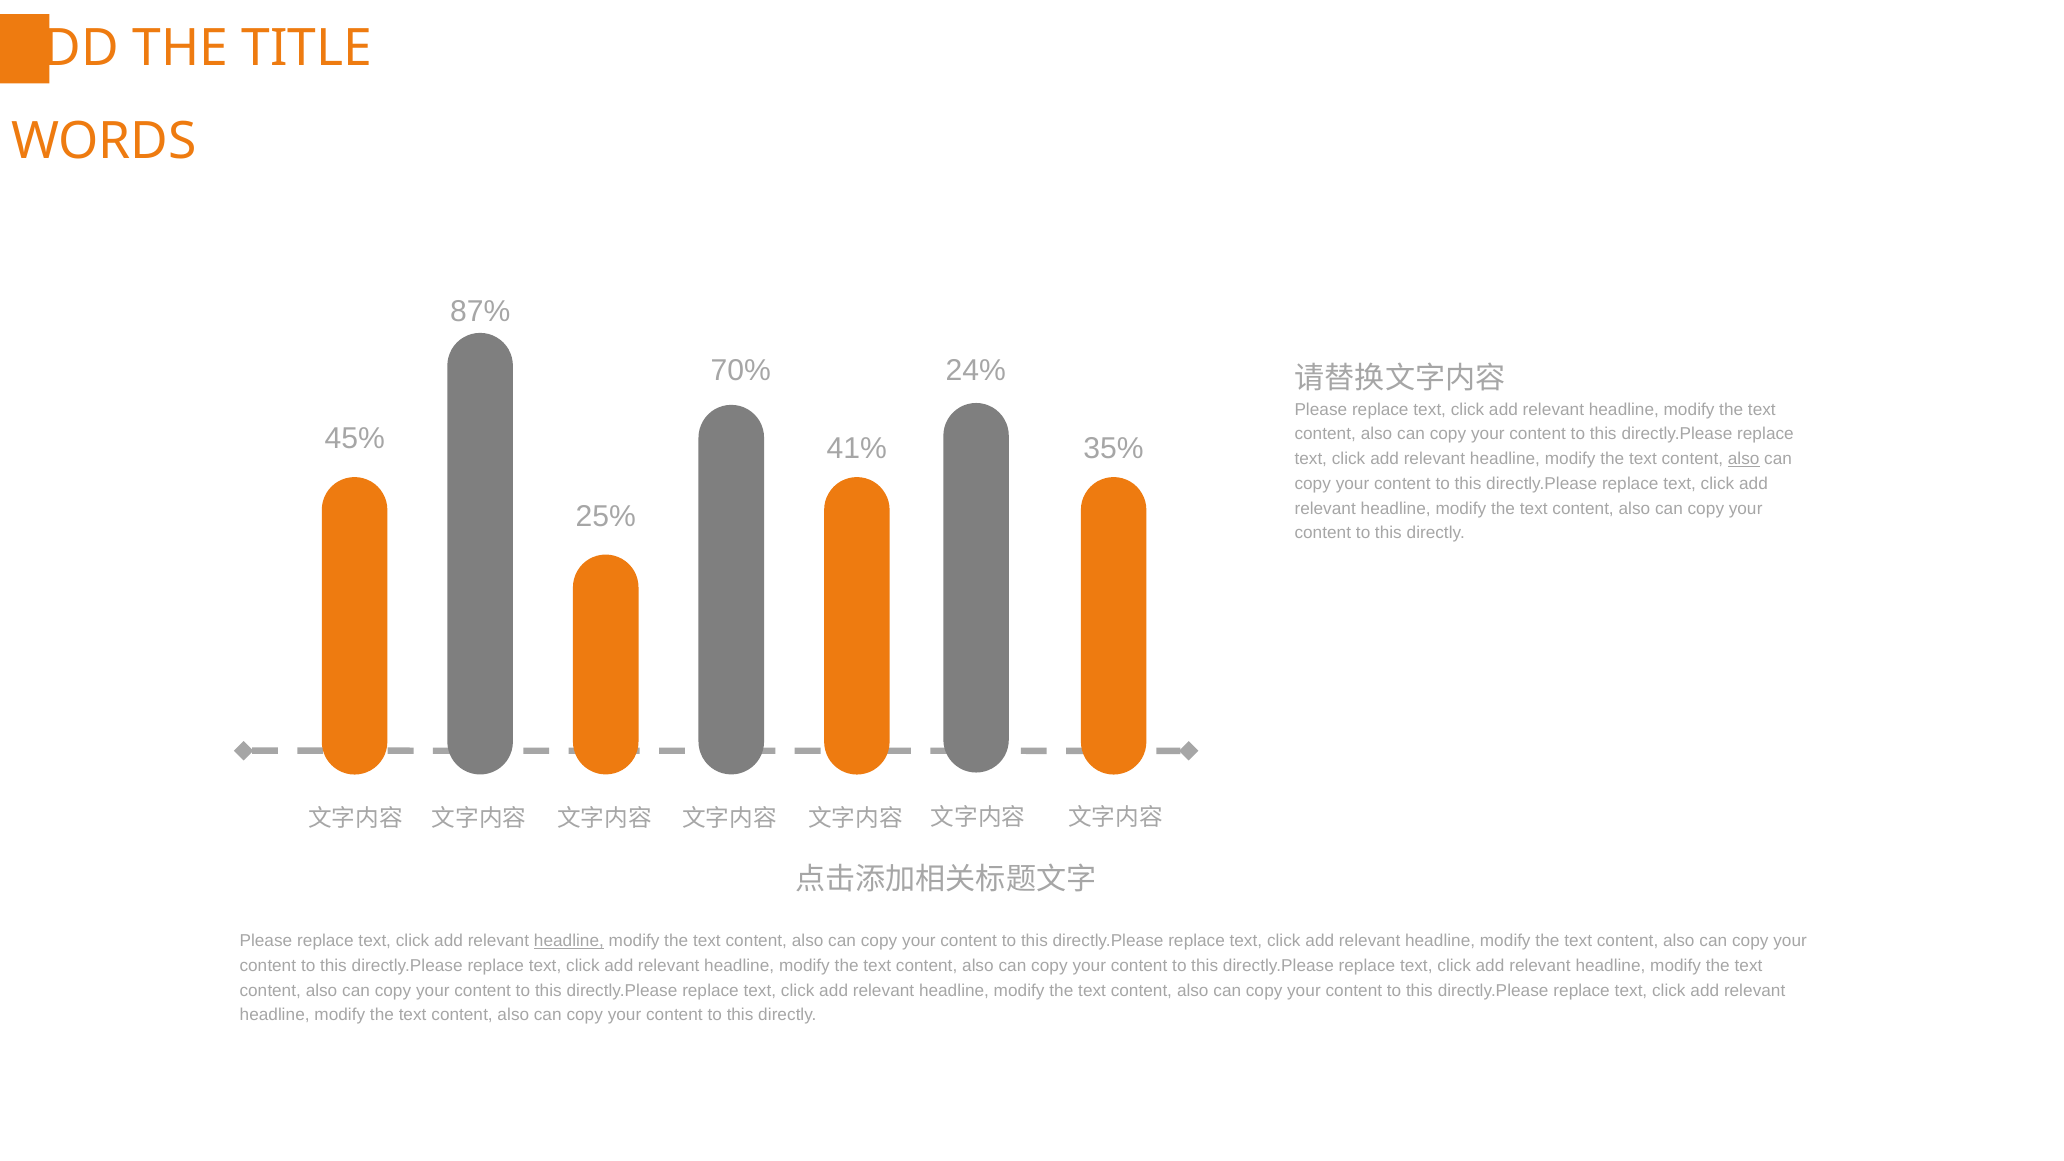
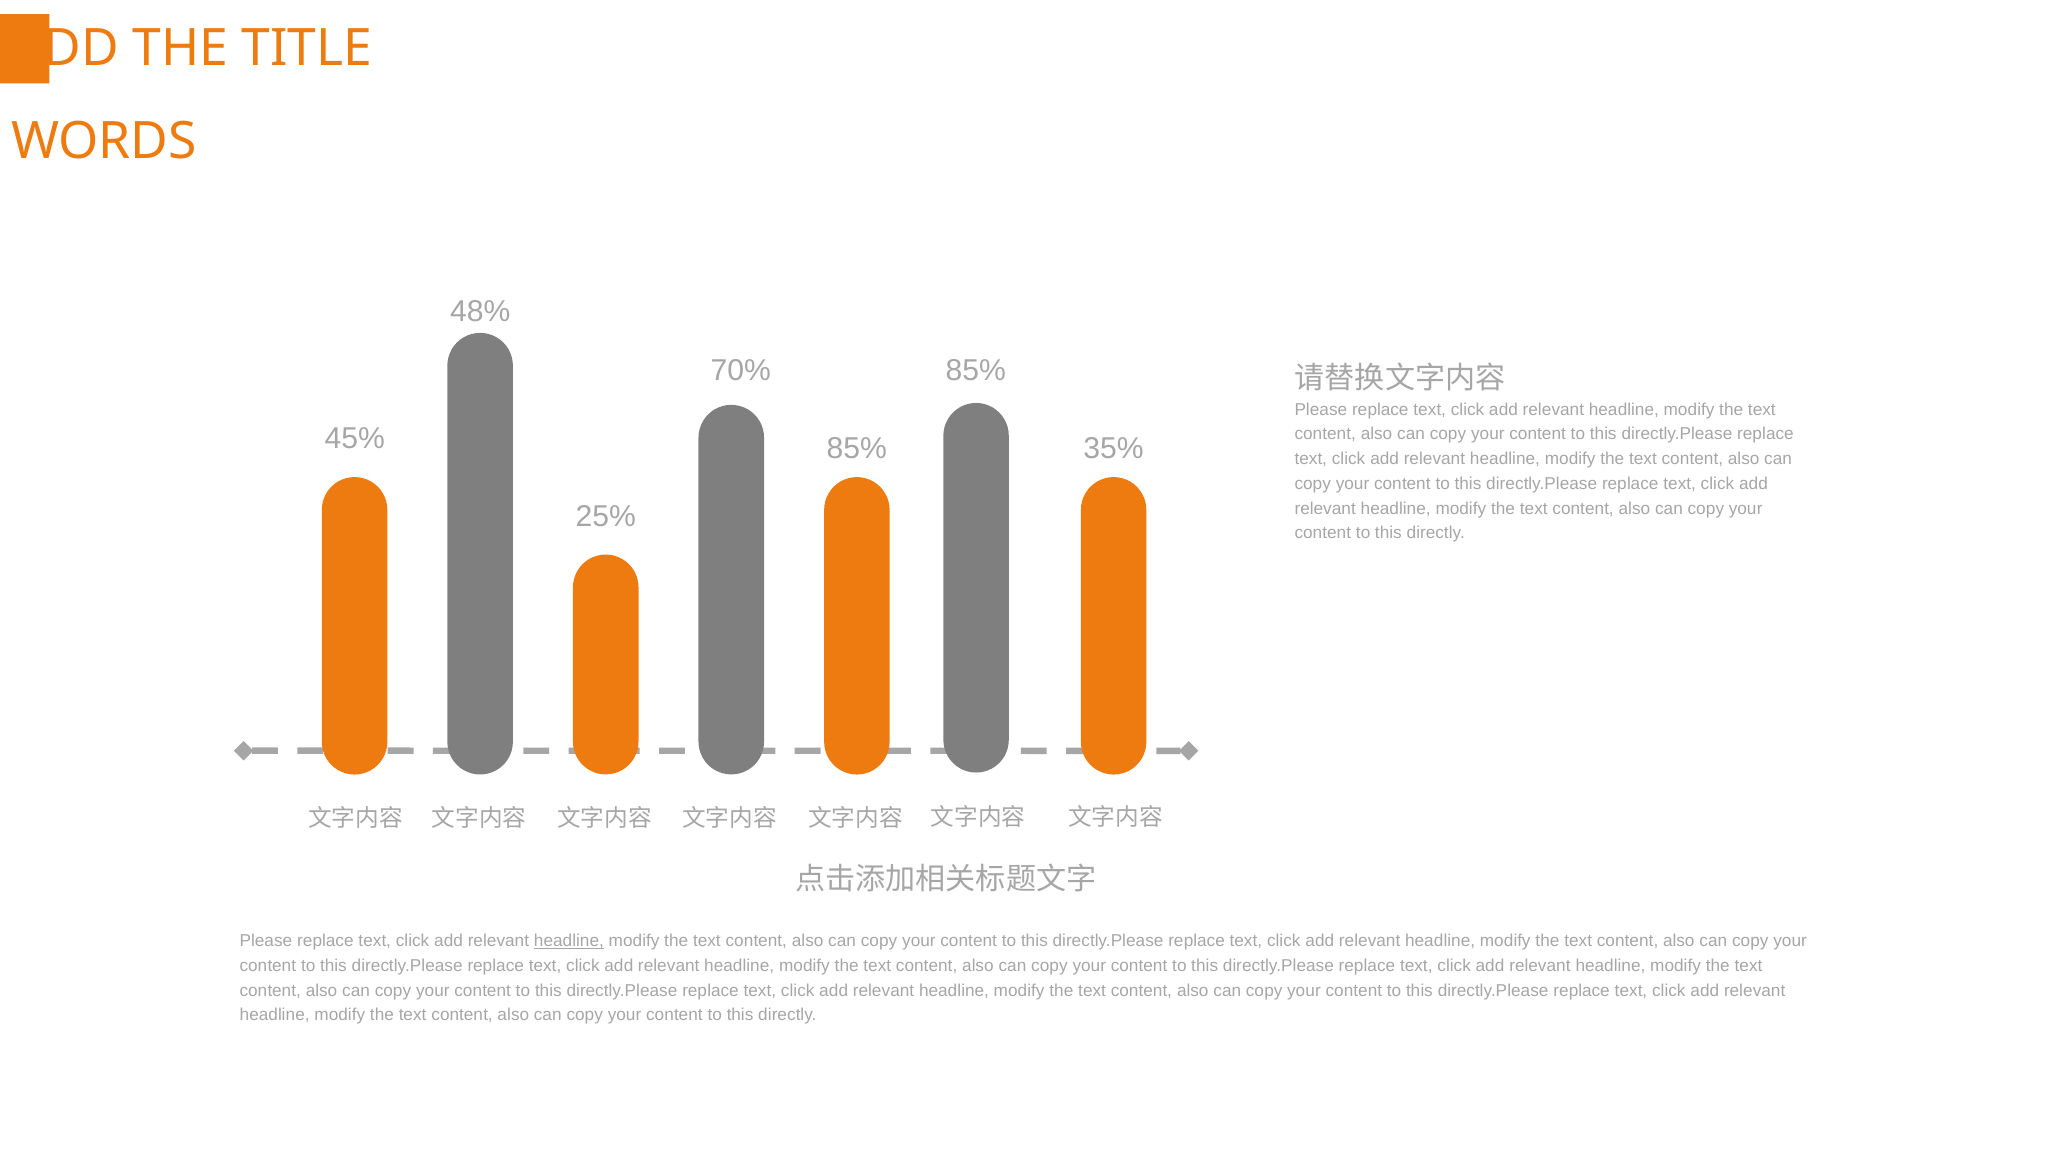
87%: 87% -> 48%
24% at (976, 370): 24% -> 85%
41% at (857, 449): 41% -> 85%
also at (1744, 459) underline: present -> none
